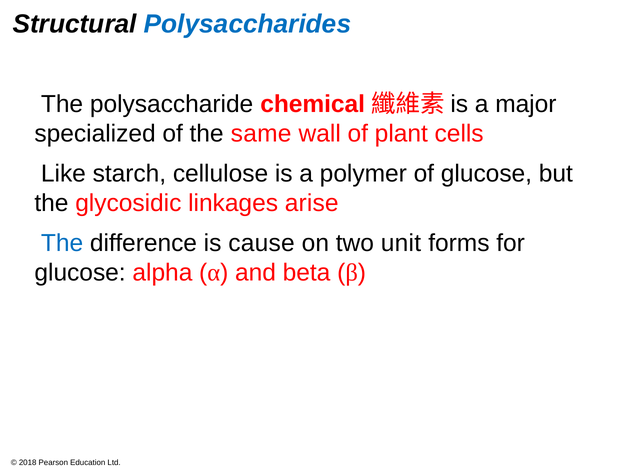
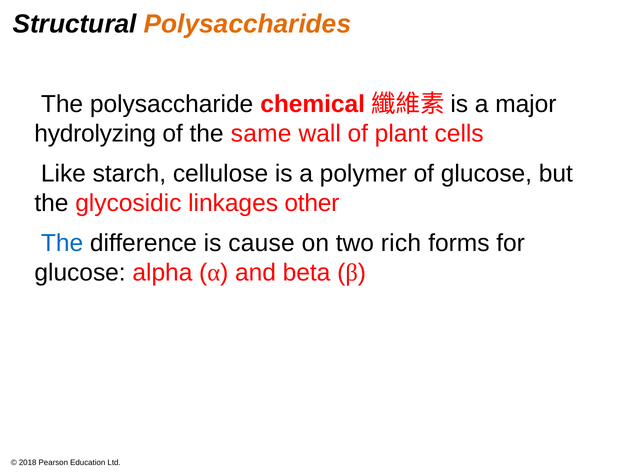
Polysaccharides colour: blue -> orange
specialized: specialized -> hydrolyzing
arise: arise -> other
unit: unit -> rich
